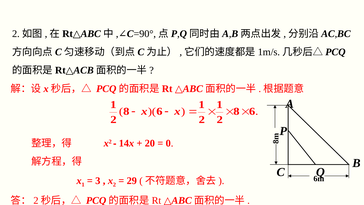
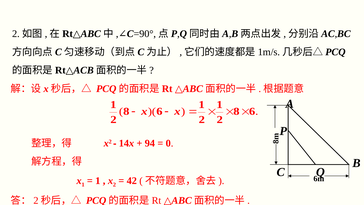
20: 20 -> 94
3 at (98, 180): 3 -> 1
29: 29 -> 42
